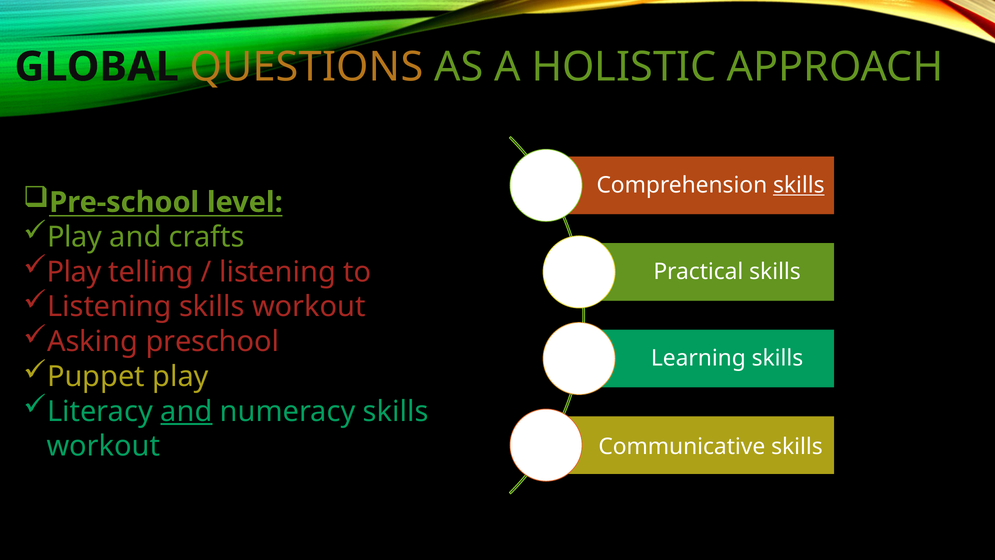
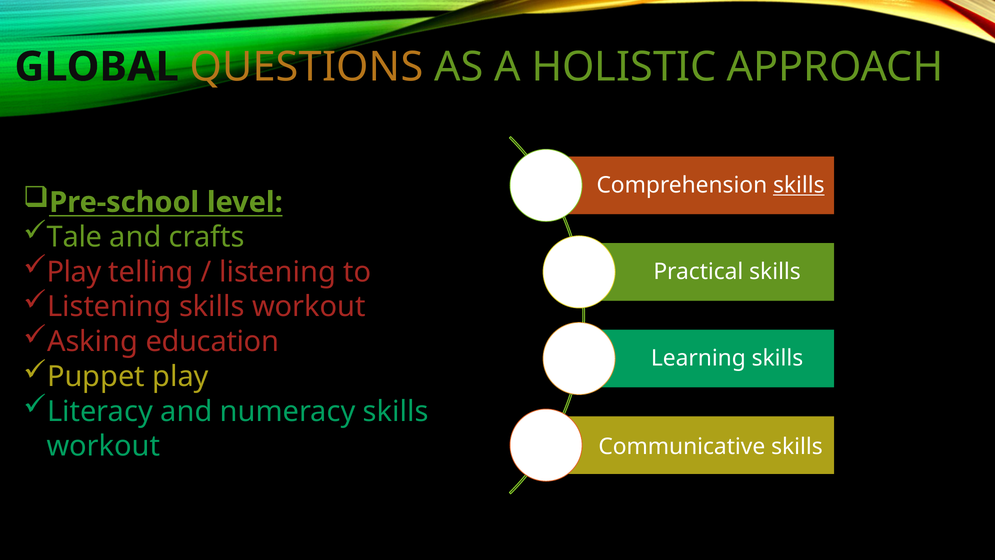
Play at (75, 237): Play -> Tale
preschool: preschool -> education
and at (186, 411) underline: present -> none
